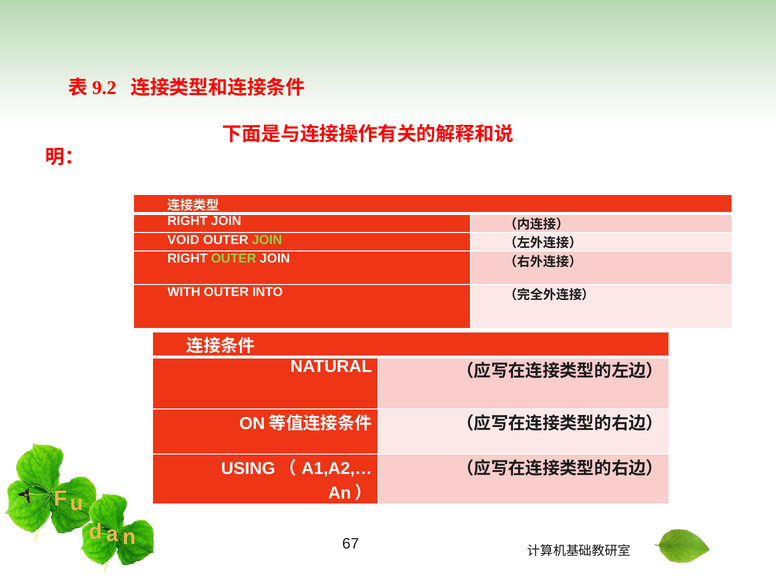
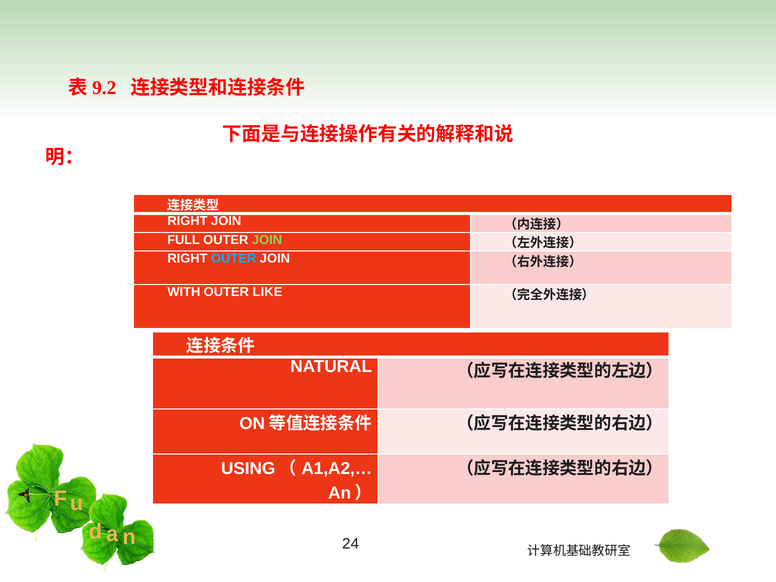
VOID: VOID -> FULL
OUTER at (234, 259) colour: light green -> light blue
INTO: INTO -> LIKE
67: 67 -> 24
